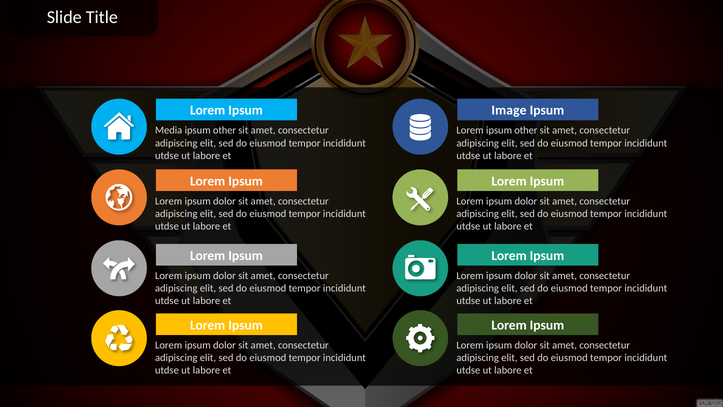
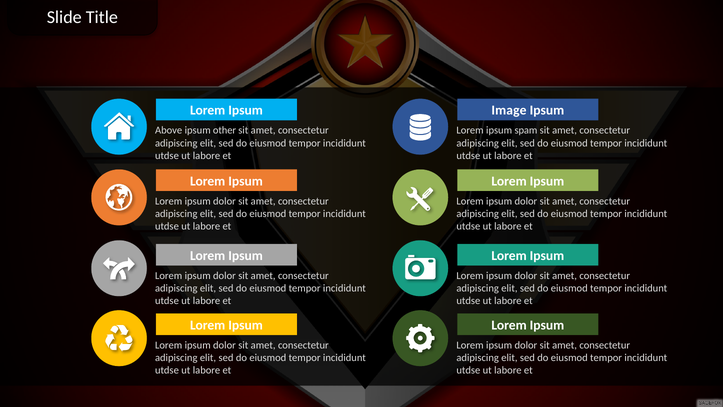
Media: Media -> Above
Lorem ipsum other: other -> spam
